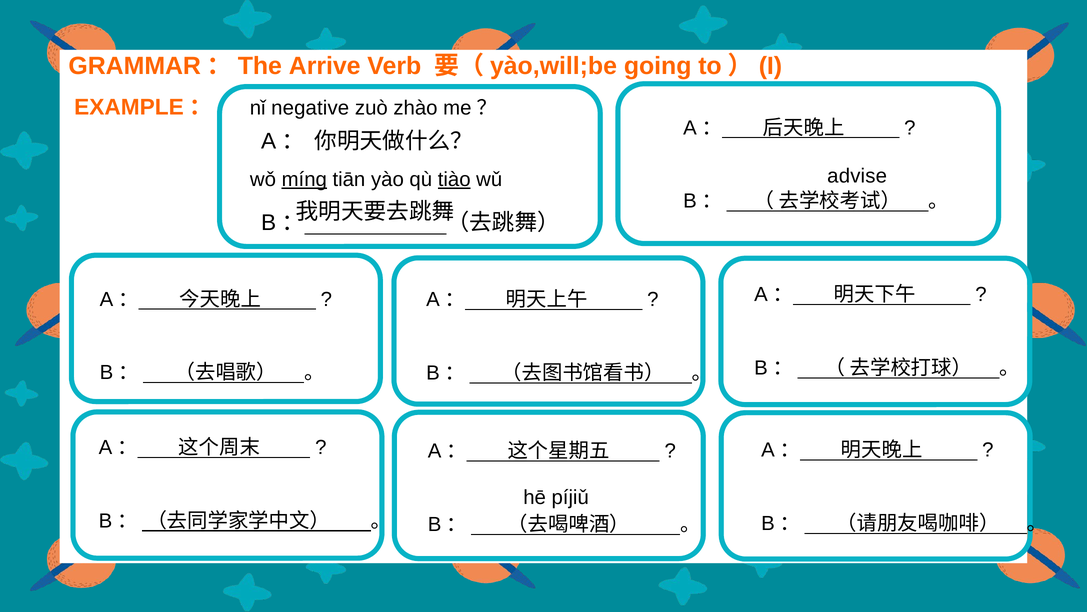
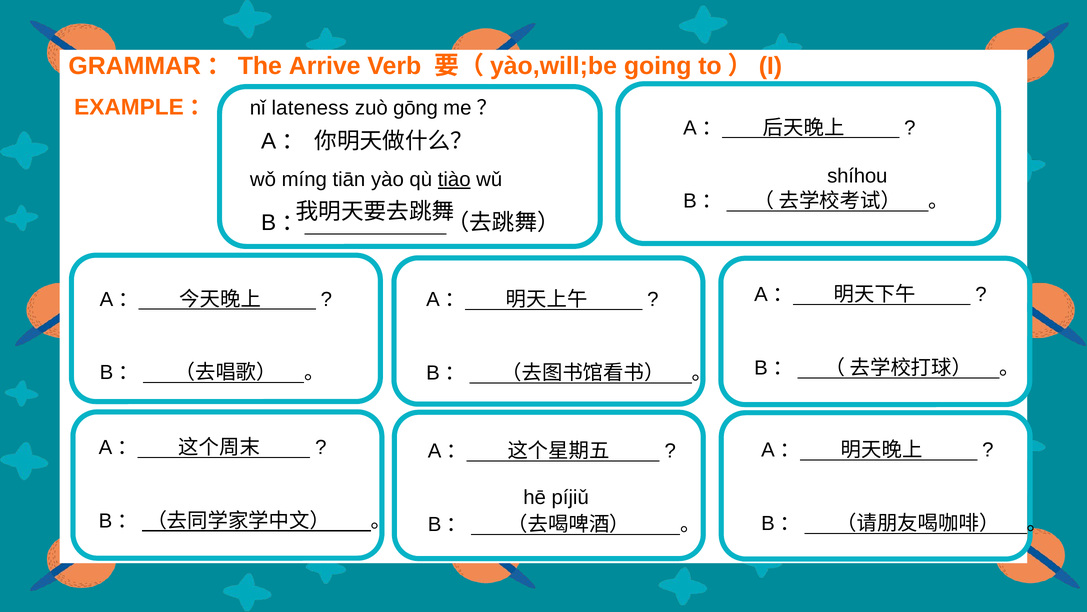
negative: negative -> lateness
zhào: zhào -> gōng
advise: advise -> shíhou
míng underline: present -> none
